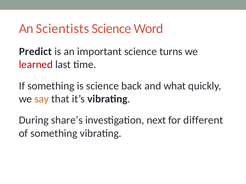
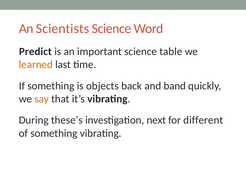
turns: turns -> table
learned colour: red -> orange
is science: science -> objects
what: what -> band
share’s: share’s -> these’s
